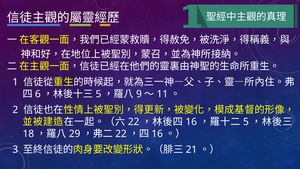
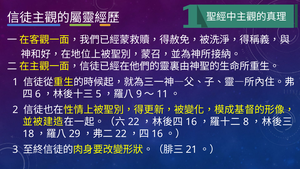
5 at (246, 122): 5 -> 8
